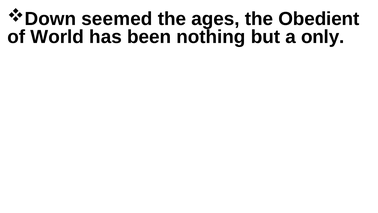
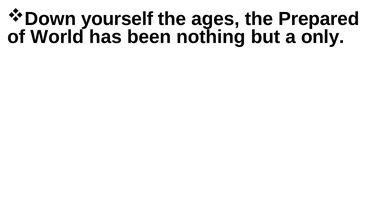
seemed: seemed -> yourself
Obedient: Obedient -> Prepared
